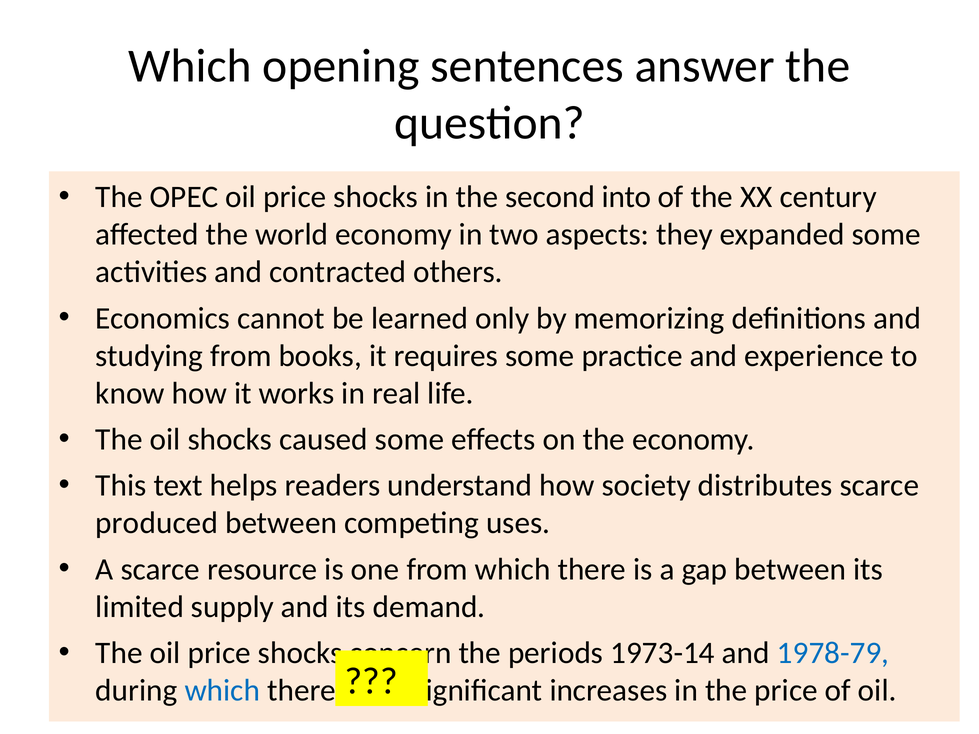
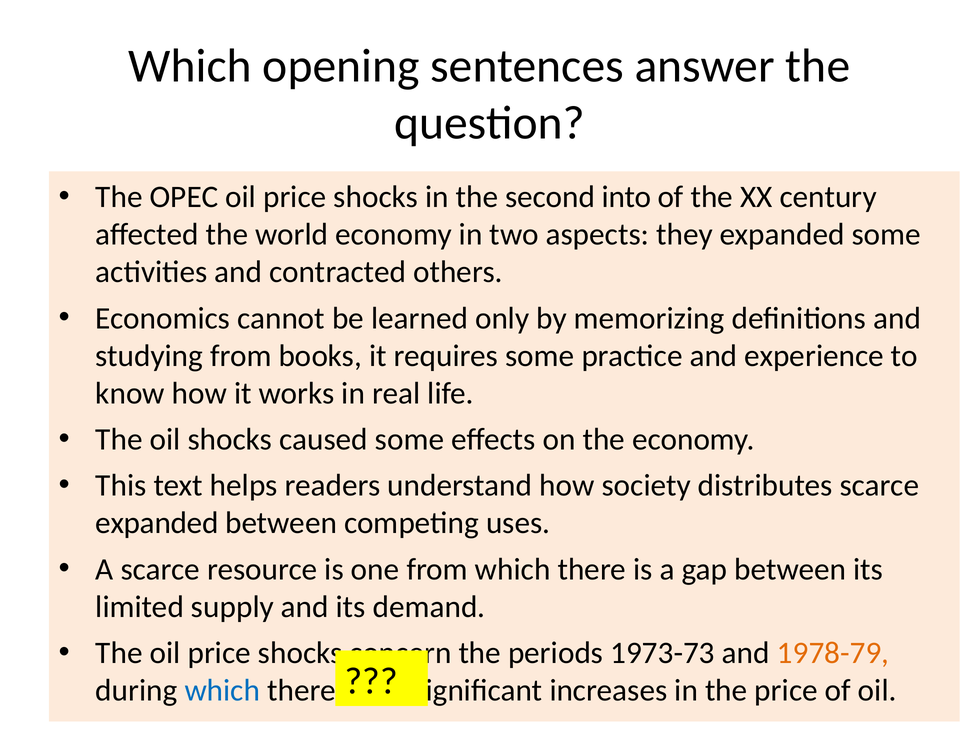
produced at (157, 523): produced -> expanded
1973-14: 1973-14 -> 1973-73
1978-79 colour: blue -> orange
